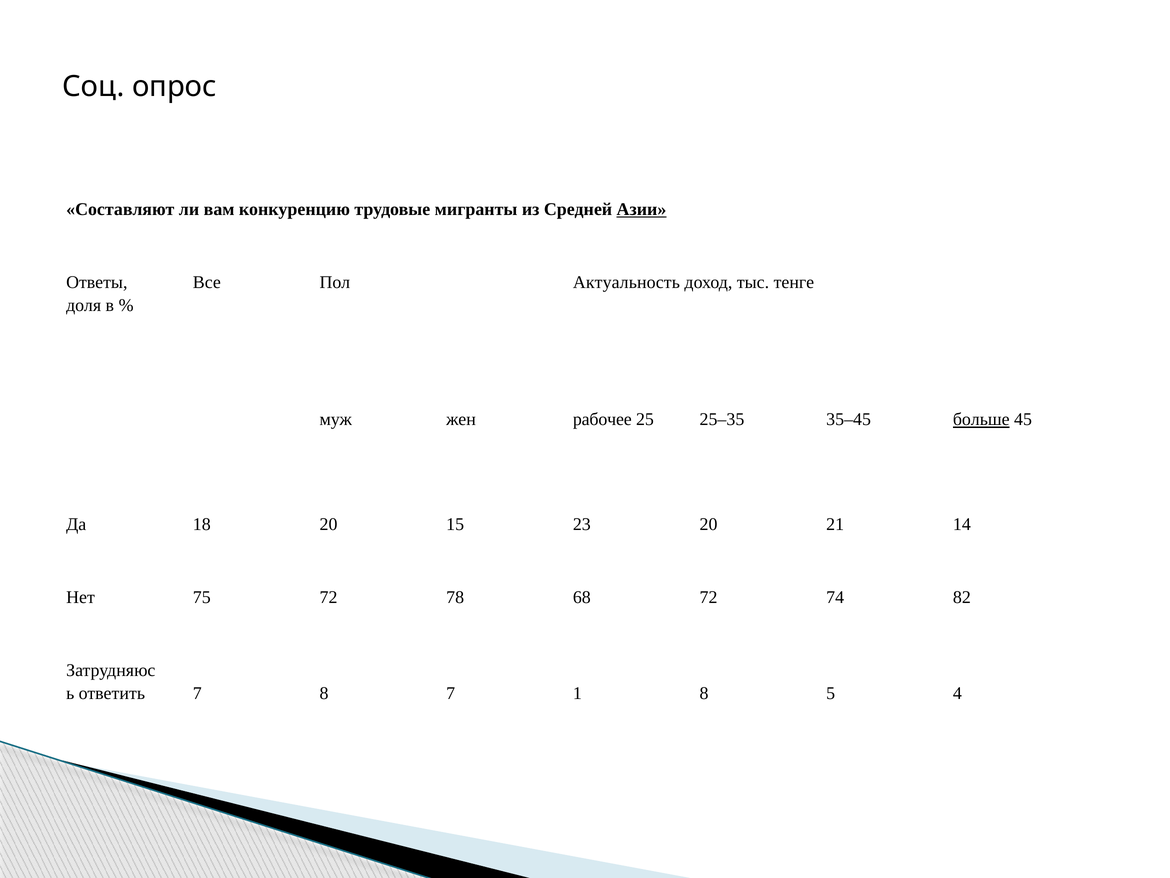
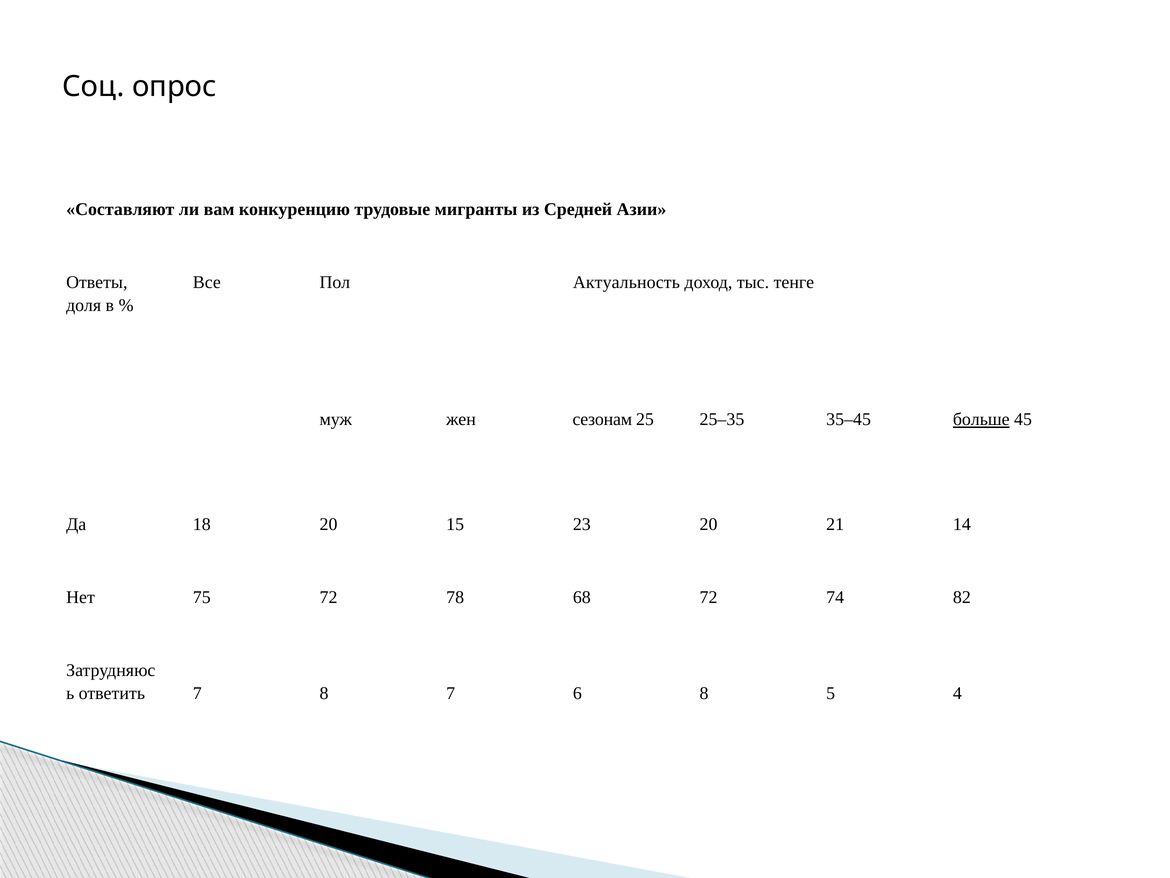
Азии underline: present -> none
рабочее: рабочее -> сезонам
1: 1 -> 6
